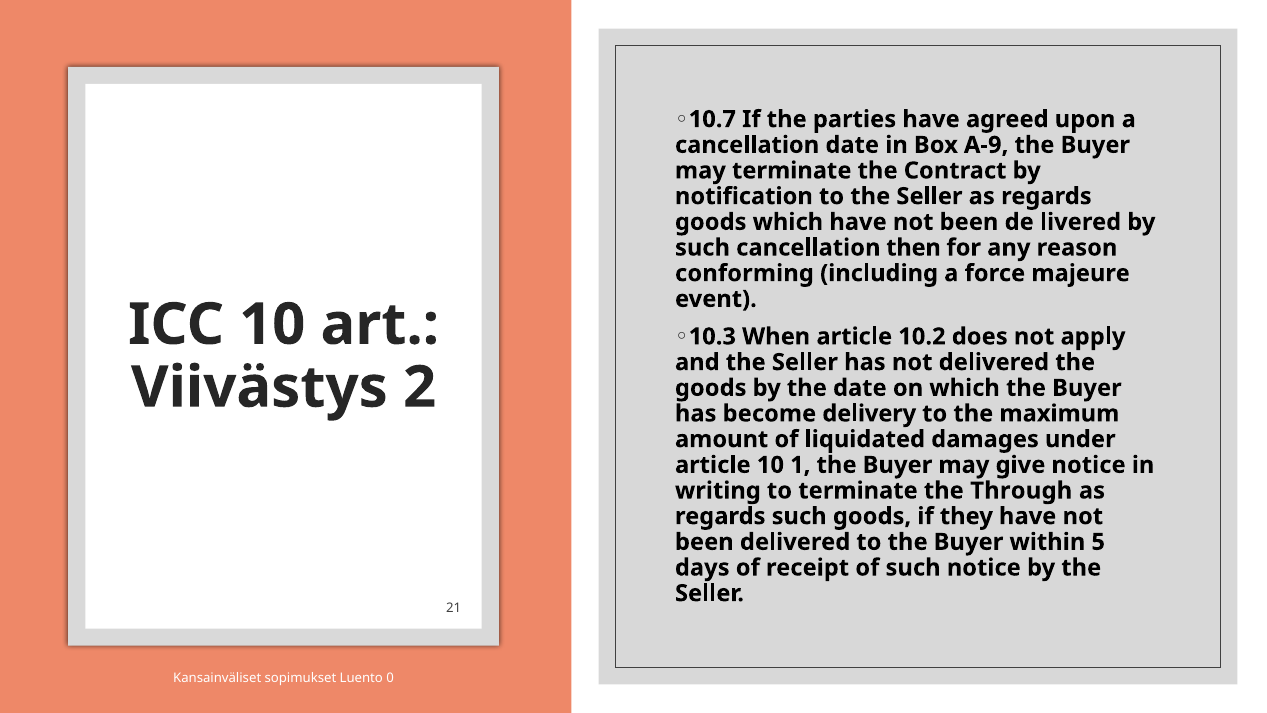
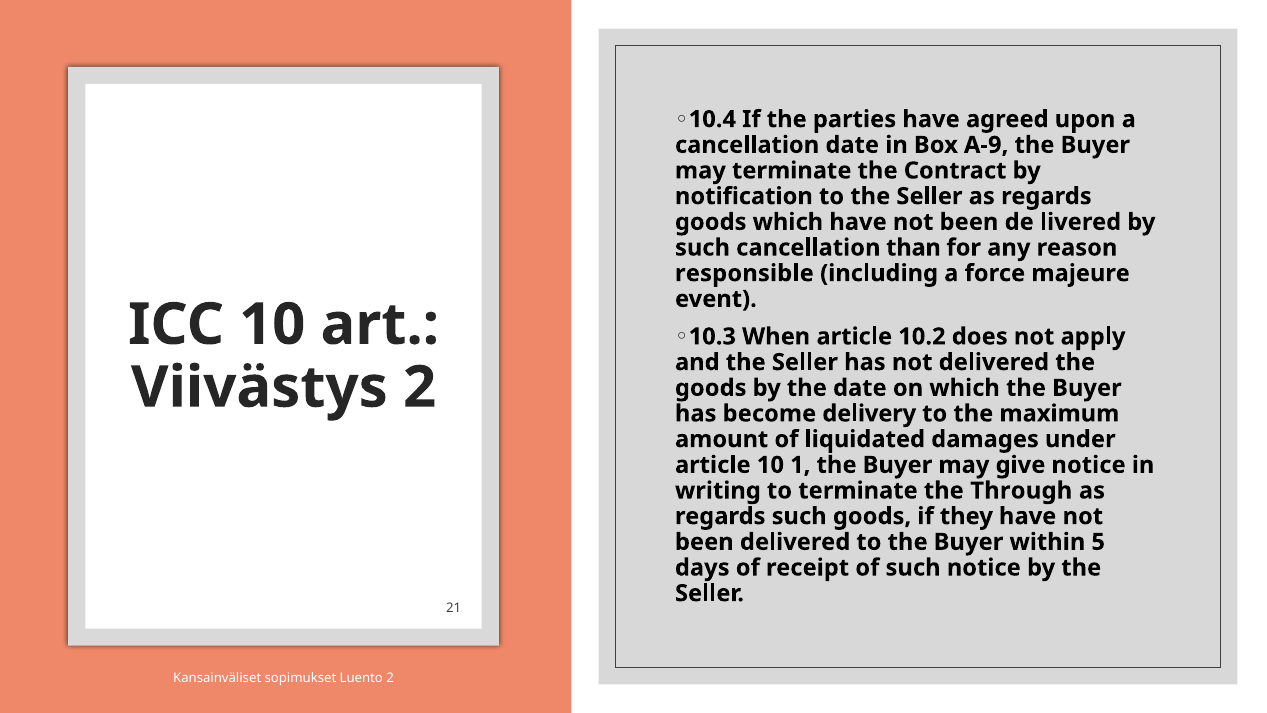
10.7: 10.7 -> 10.4
then: then -> than
conforming: conforming -> responsible
Luento 0: 0 -> 2
